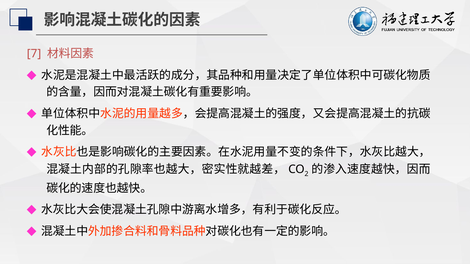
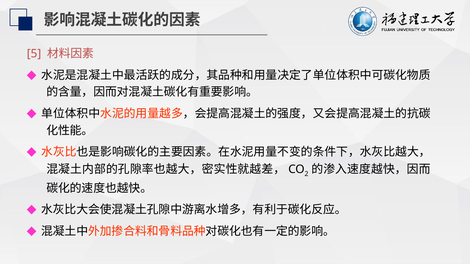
7: 7 -> 5
